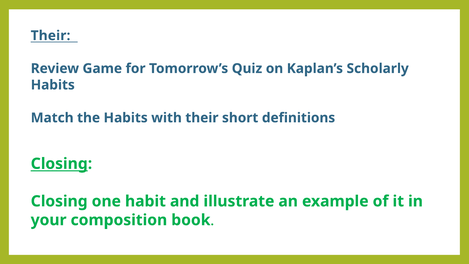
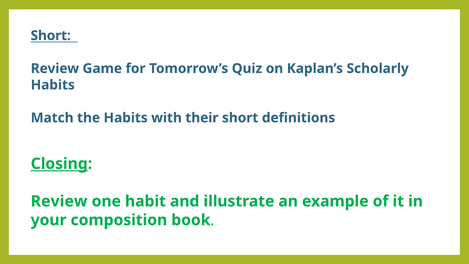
Their at (51, 36): Their -> Short
Closing at (59, 201): Closing -> Review
